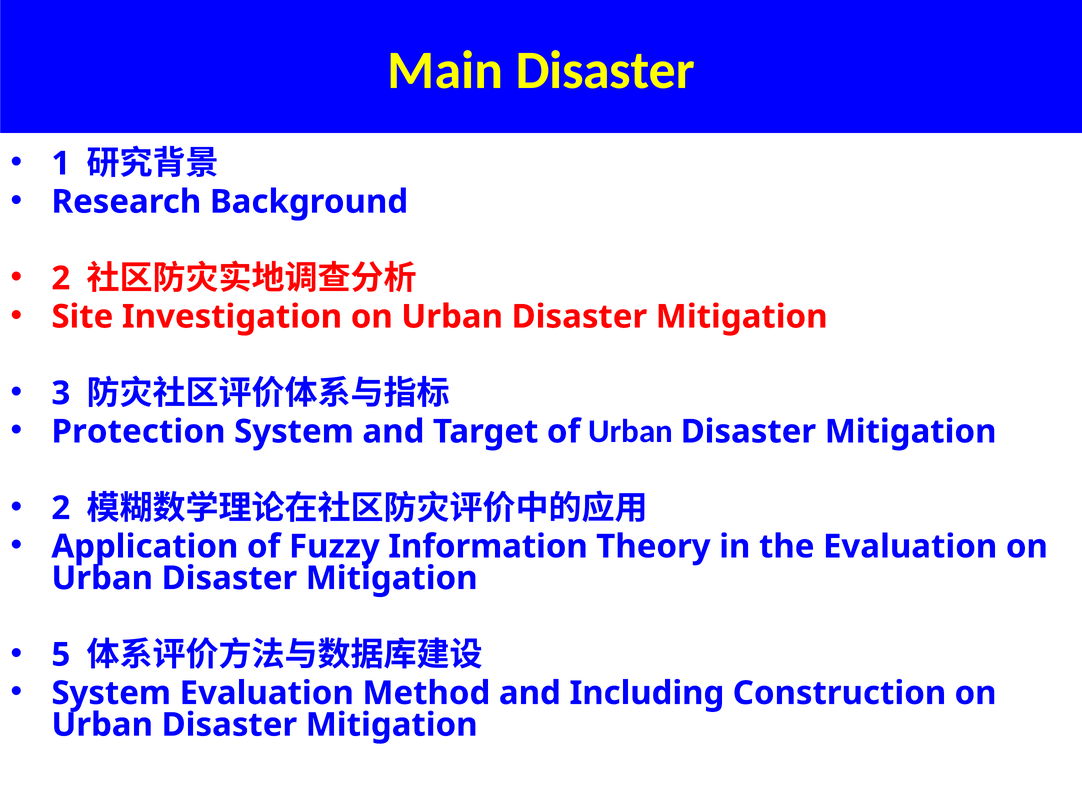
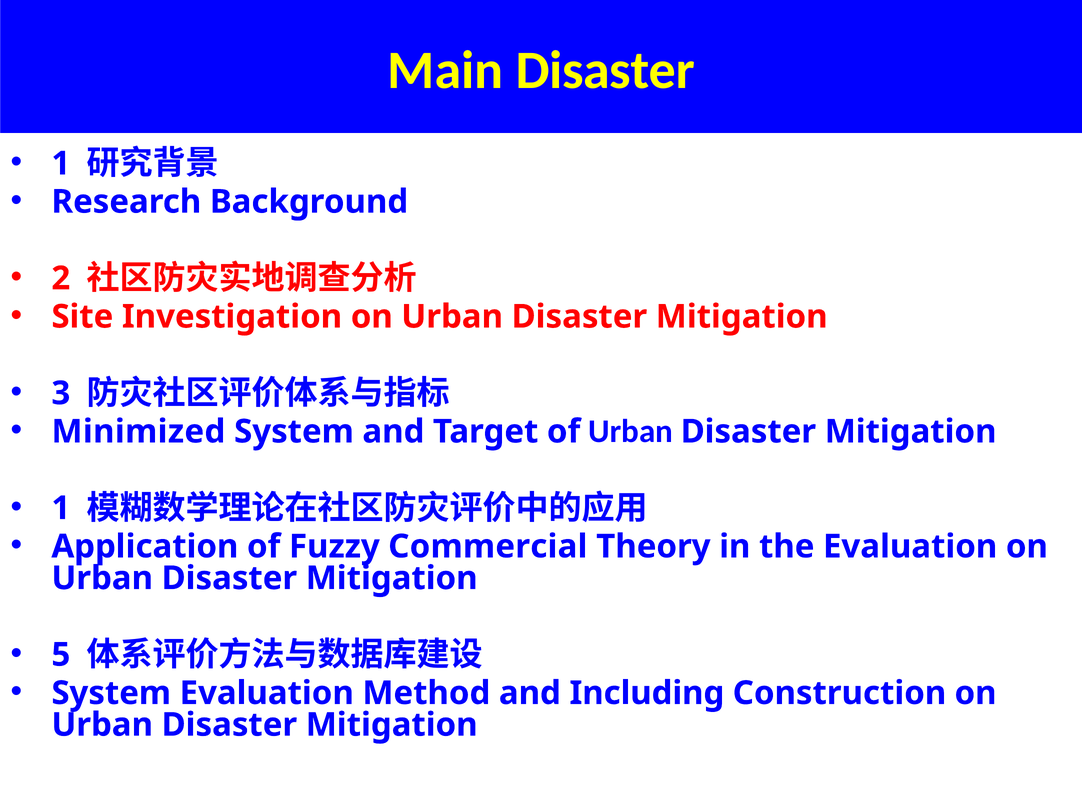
Protection: Protection -> Minimized
2 at (61, 508): 2 -> 1
Information: Information -> Commercial
